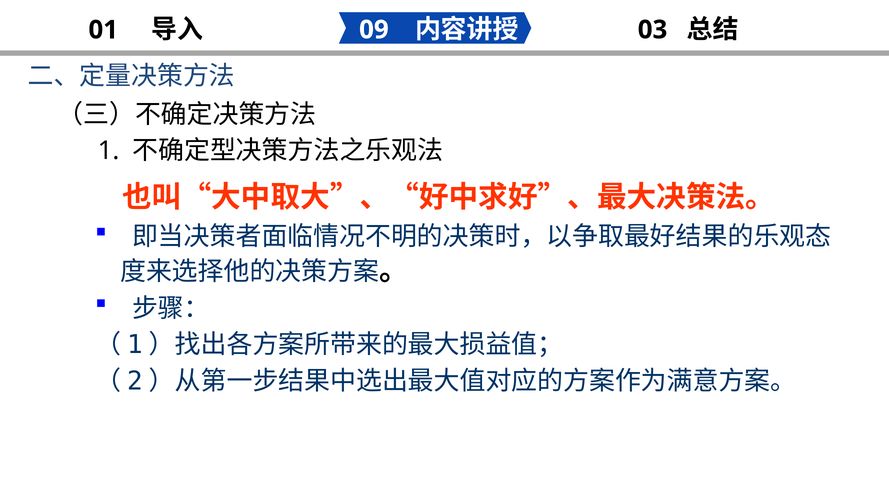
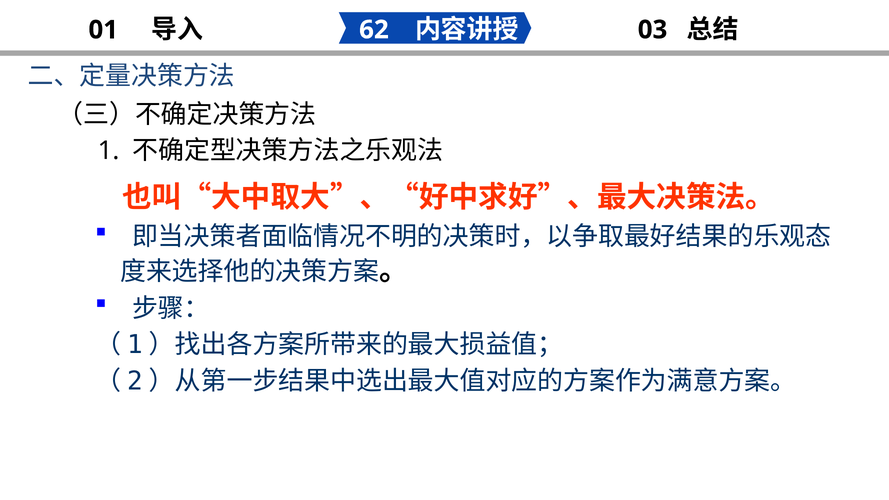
09: 09 -> 62
